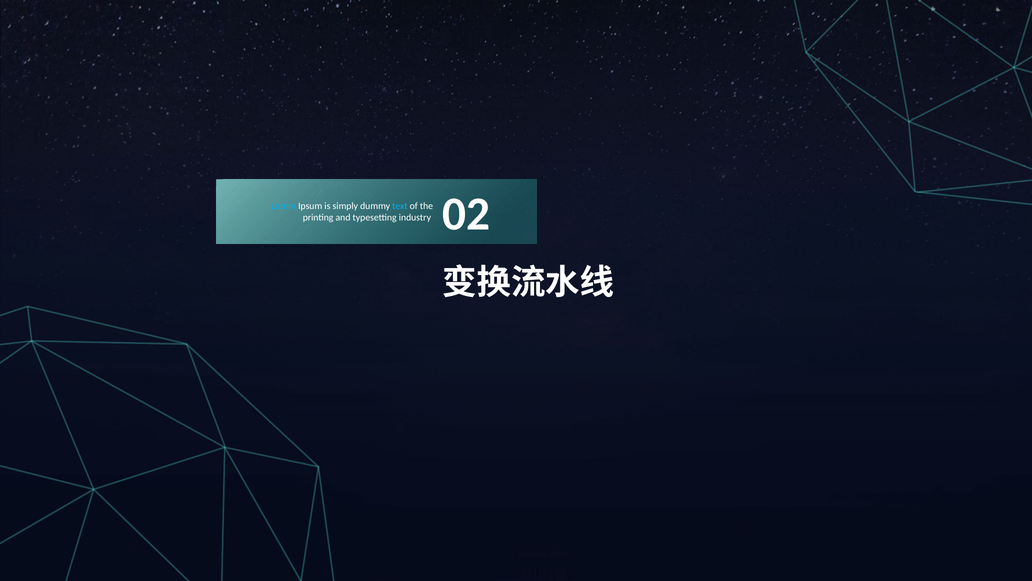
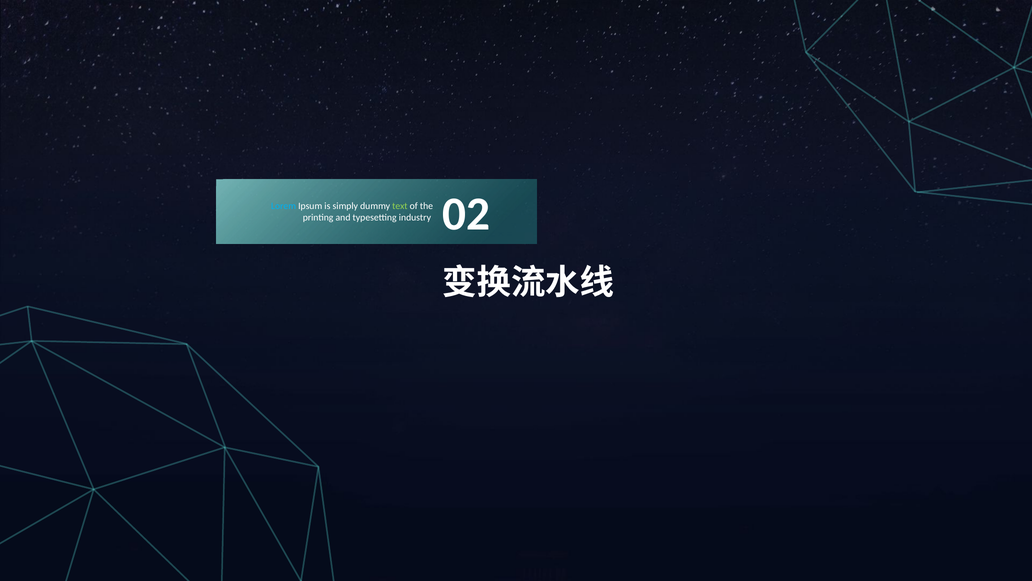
text colour: light blue -> light green
